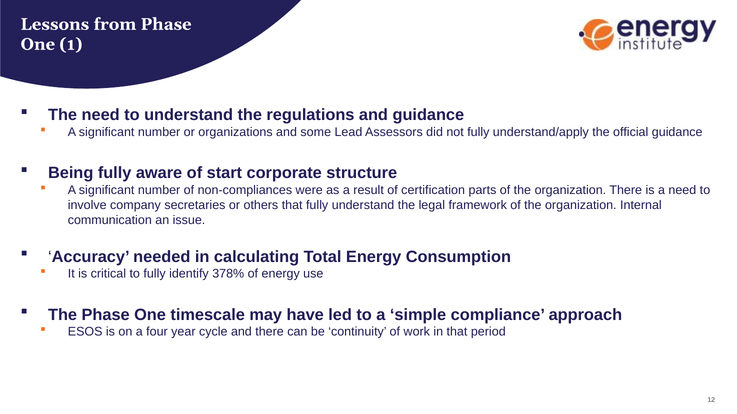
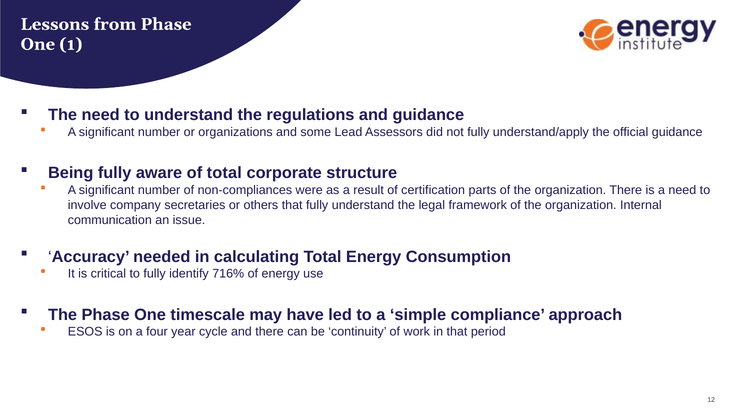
of start: start -> total
378%: 378% -> 716%
